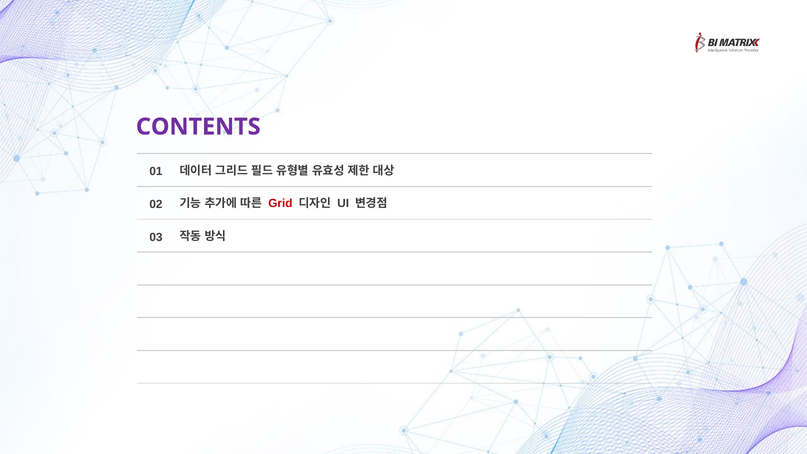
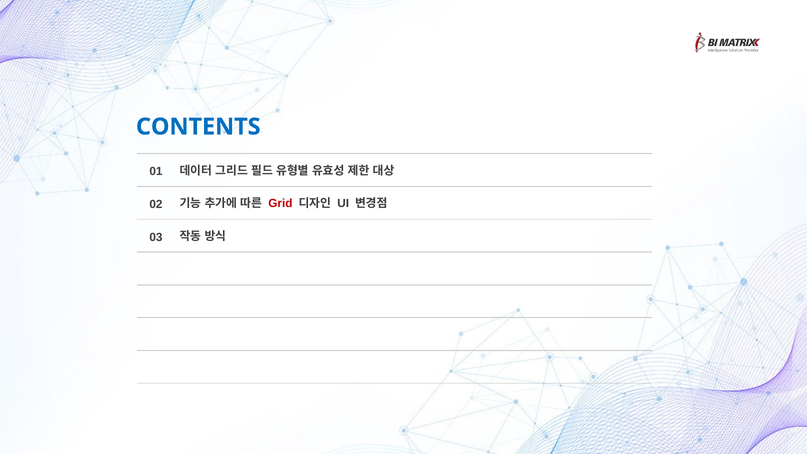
CONTENTS colour: purple -> blue
